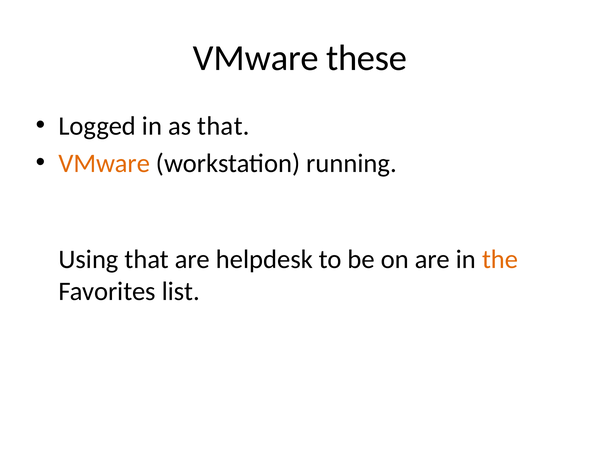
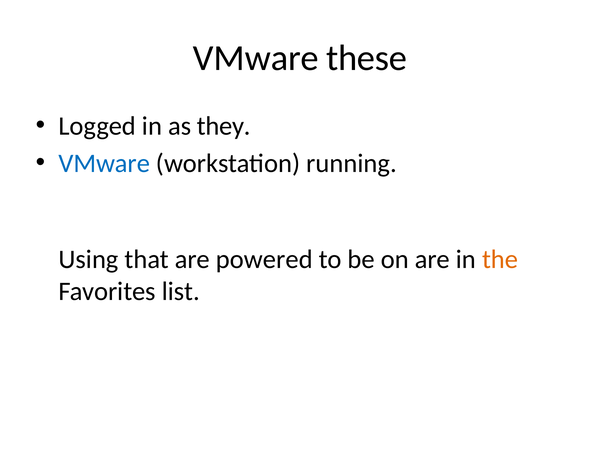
as that: that -> they
VMware at (104, 163) colour: orange -> blue
helpdesk: helpdesk -> powered
